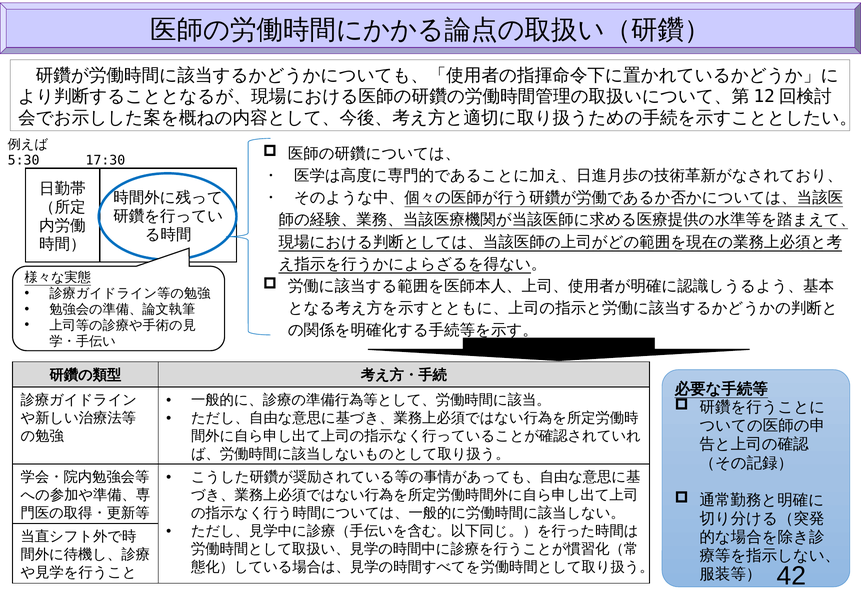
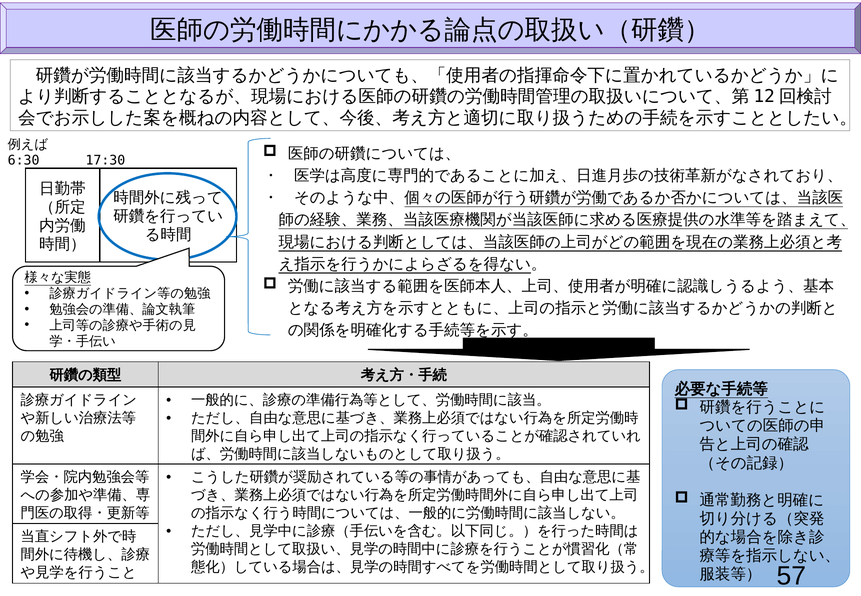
5:30: 5:30 -> 6:30
42: 42 -> 57
